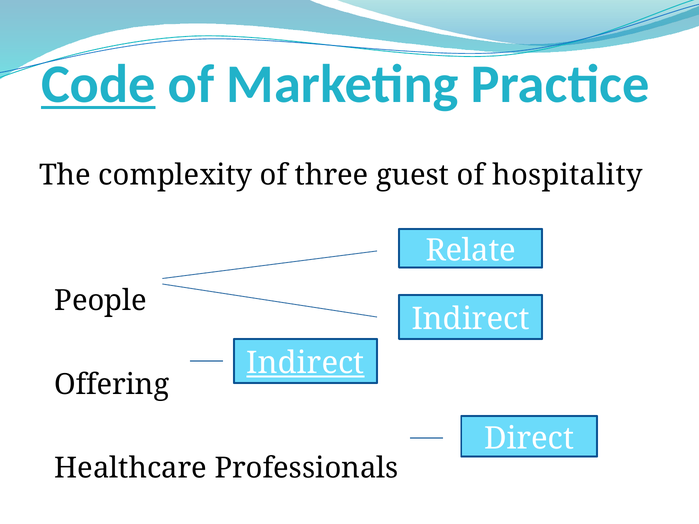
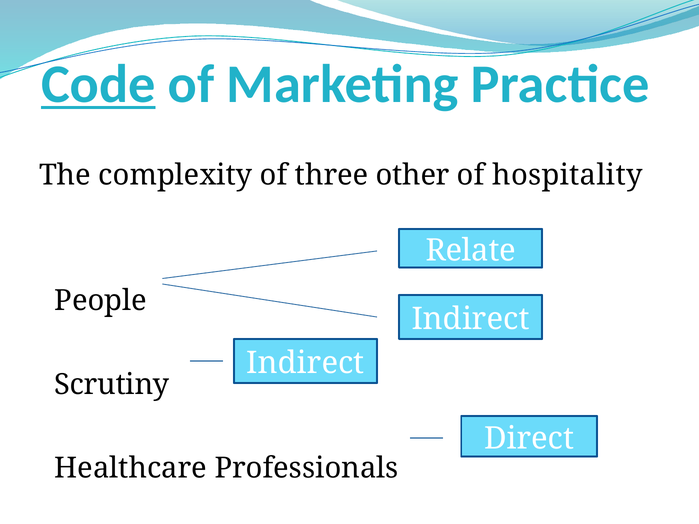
guest: guest -> other
Indirect at (305, 363) underline: present -> none
Offering: Offering -> Scrutiny
